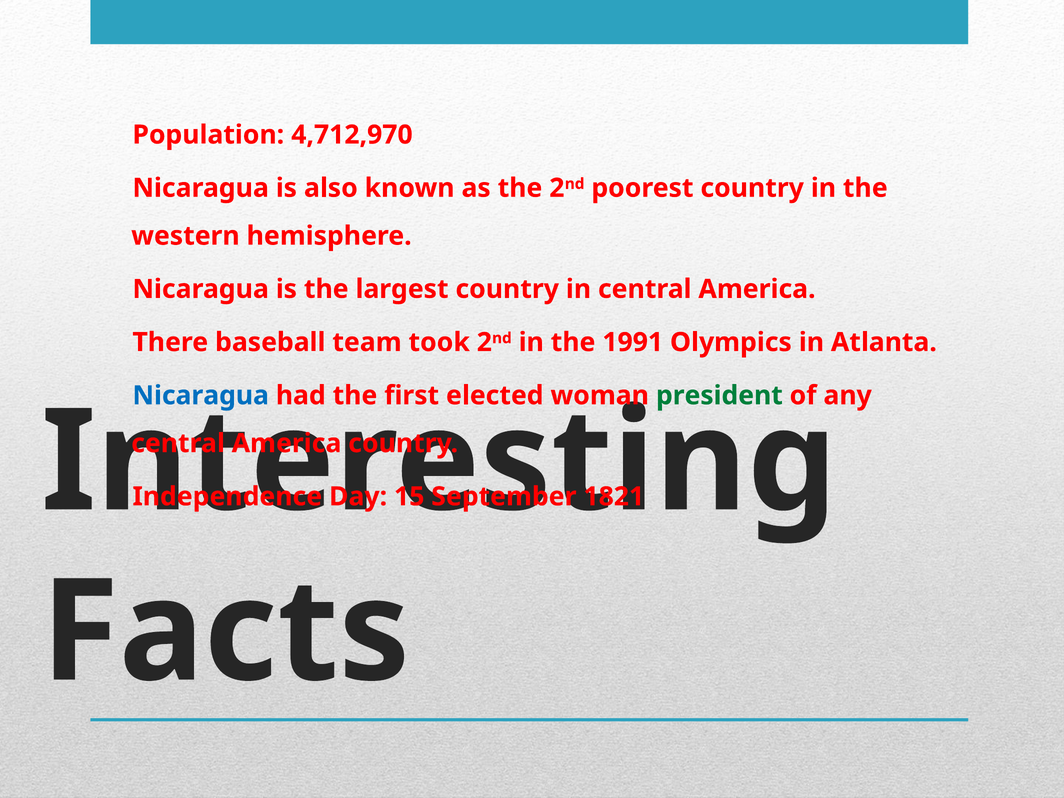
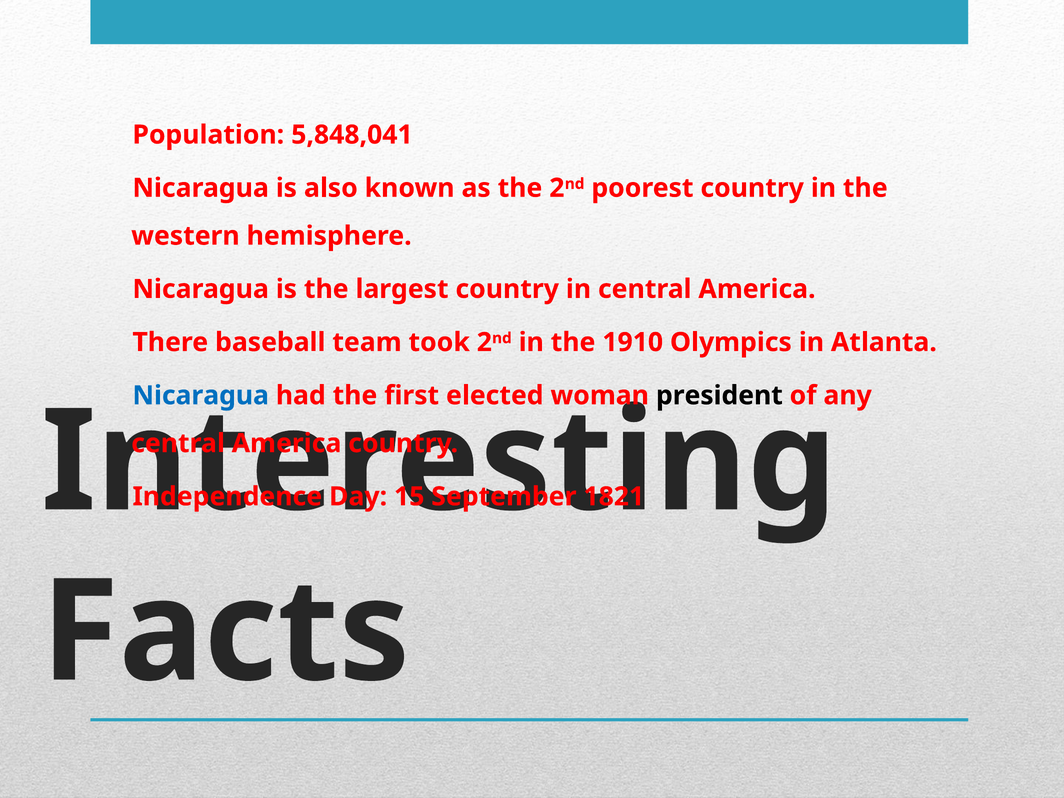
4,712,970: 4,712,970 -> 5,848,041
1991: 1991 -> 1910
president colour: green -> black
